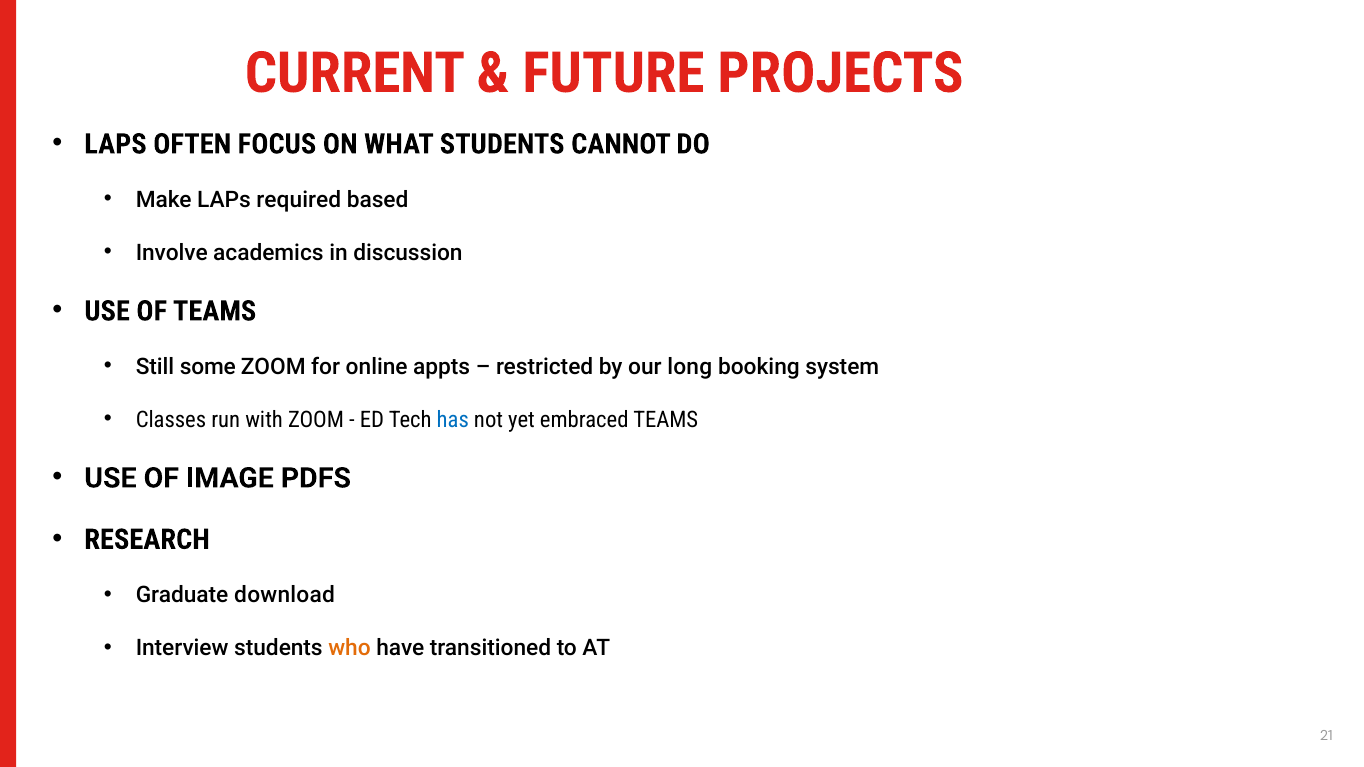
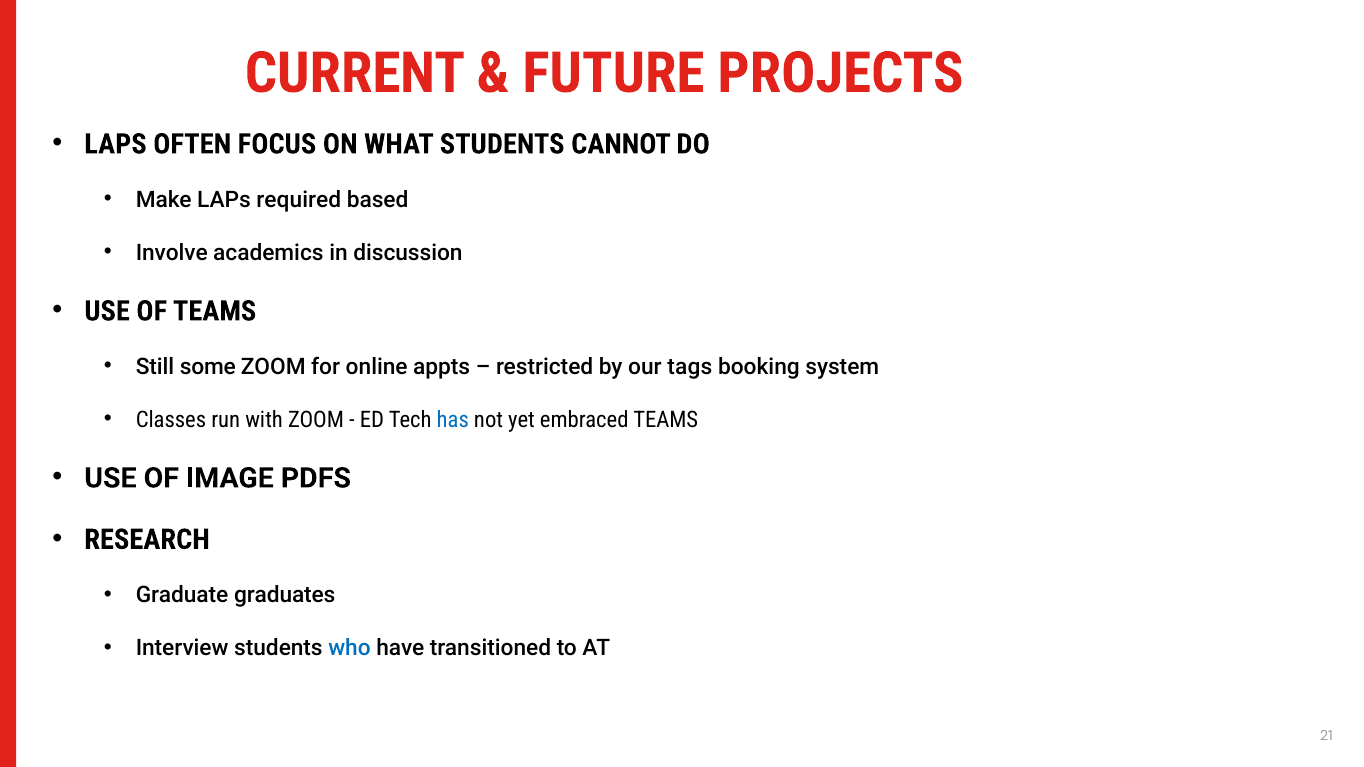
long: long -> tags
download: download -> graduates
who colour: orange -> blue
